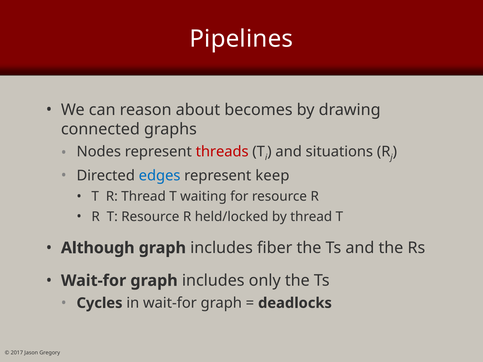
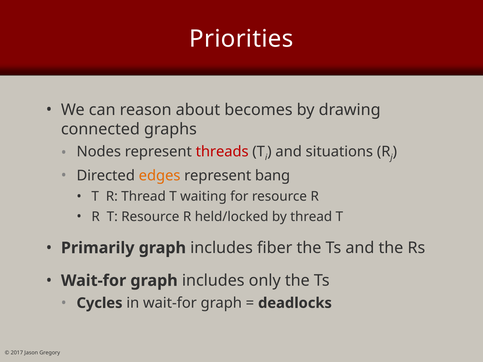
Pipelines: Pipelines -> Priorities
edges colour: blue -> orange
keep: keep -> bang
Although: Although -> Primarily
